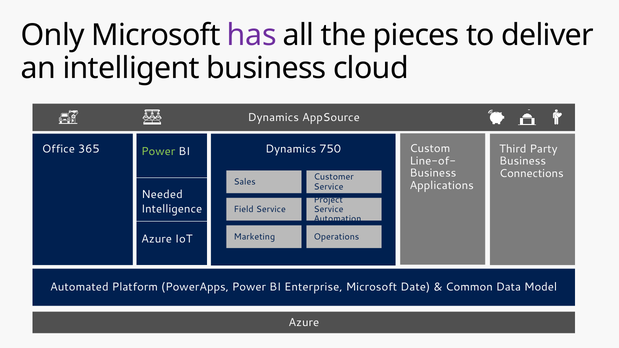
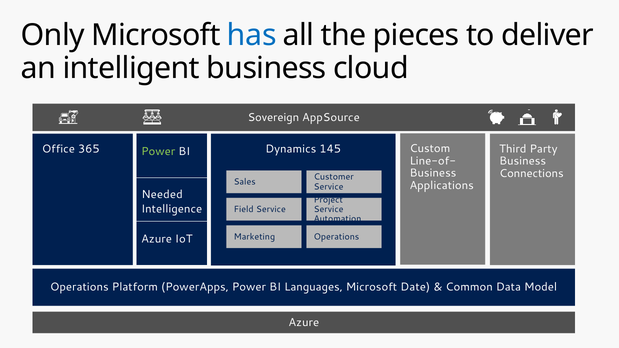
has colour: purple -> blue
Dynamics at (273, 117): Dynamics -> Sovereign
750: 750 -> 145
Automated at (79, 287): Automated -> Operations
Enterprise: Enterprise -> Languages
